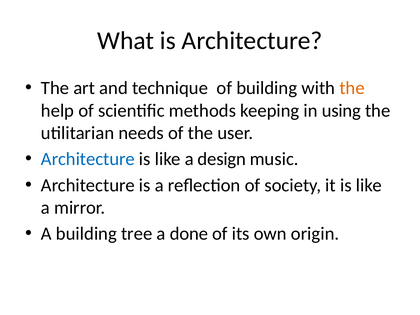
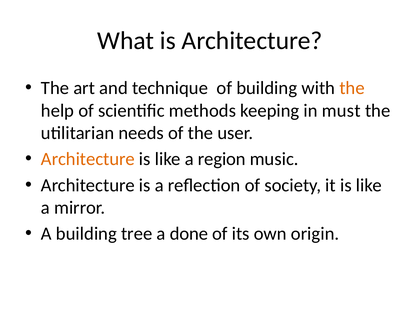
using: using -> must
Architecture at (88, 159) colour: blue -> orange
design: design -> region
